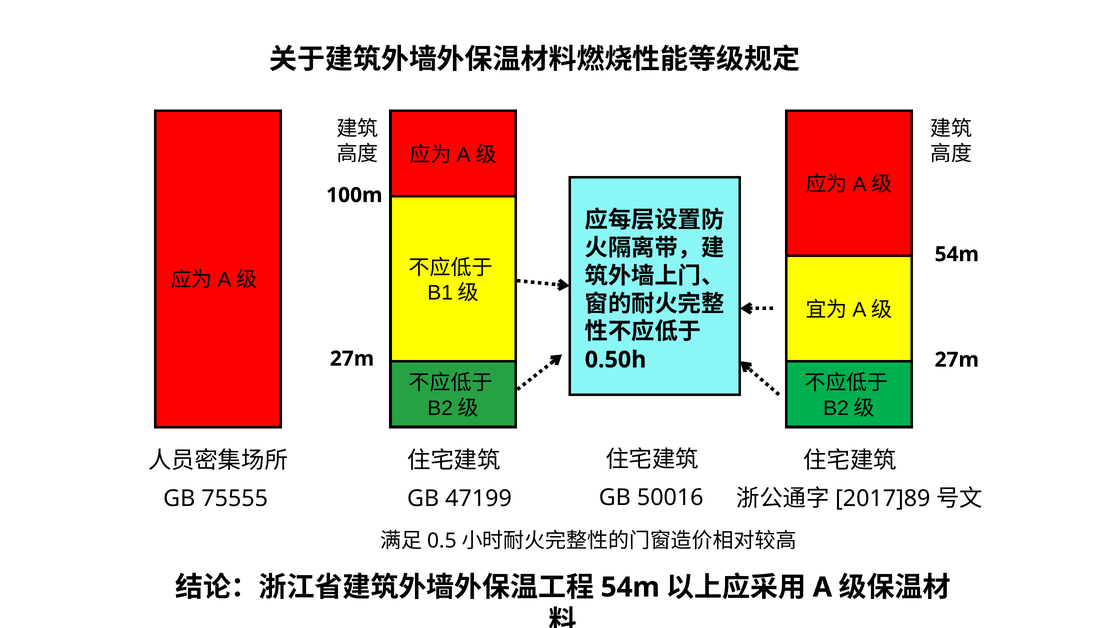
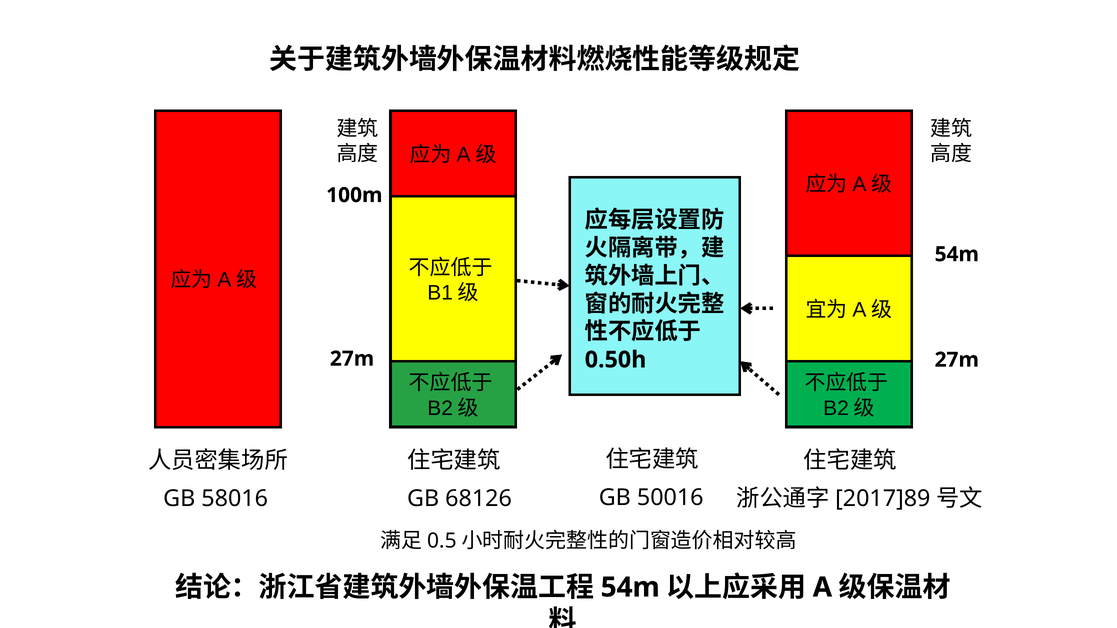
47199: 47199 -> 68126
75555: 75555 -> 58016
